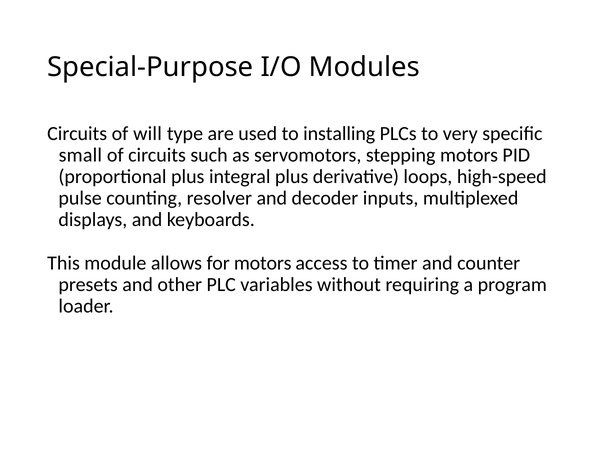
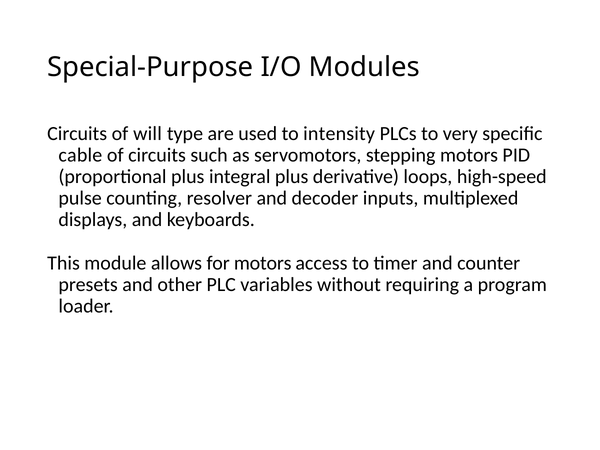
installing: installing -> intensity
small: small -> cable
